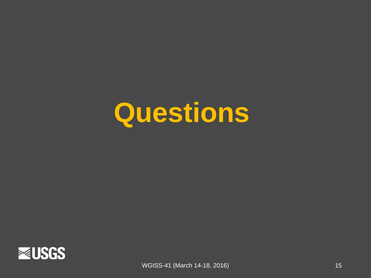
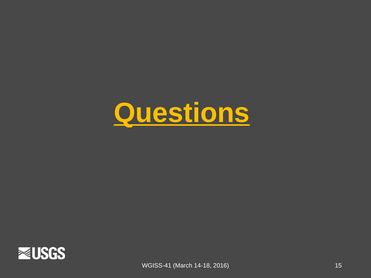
Questions underline: none -> present
